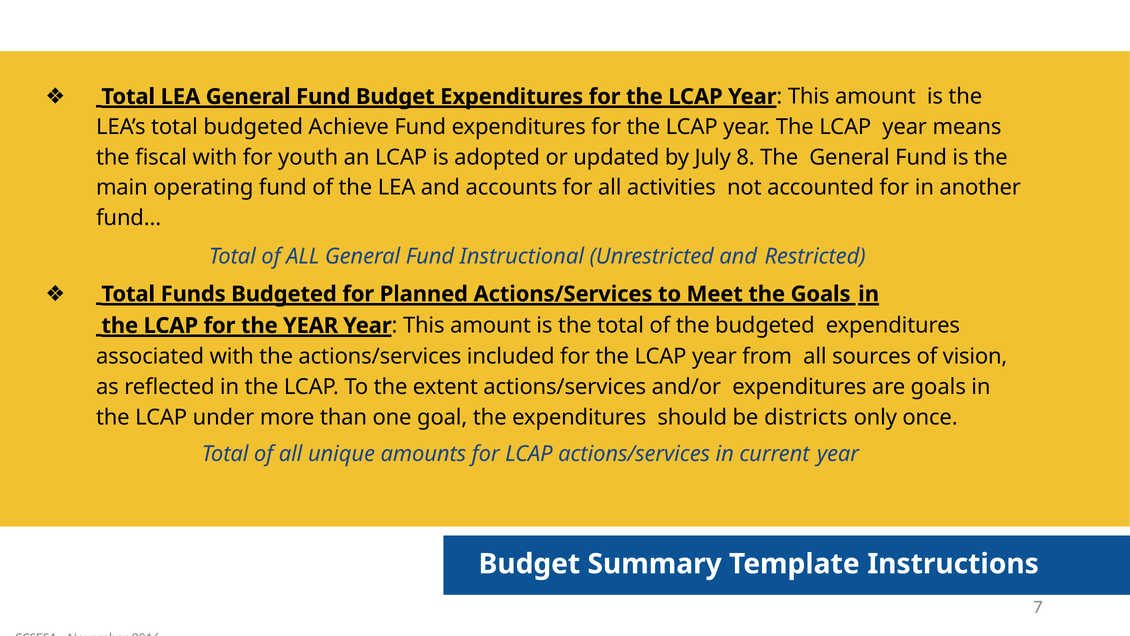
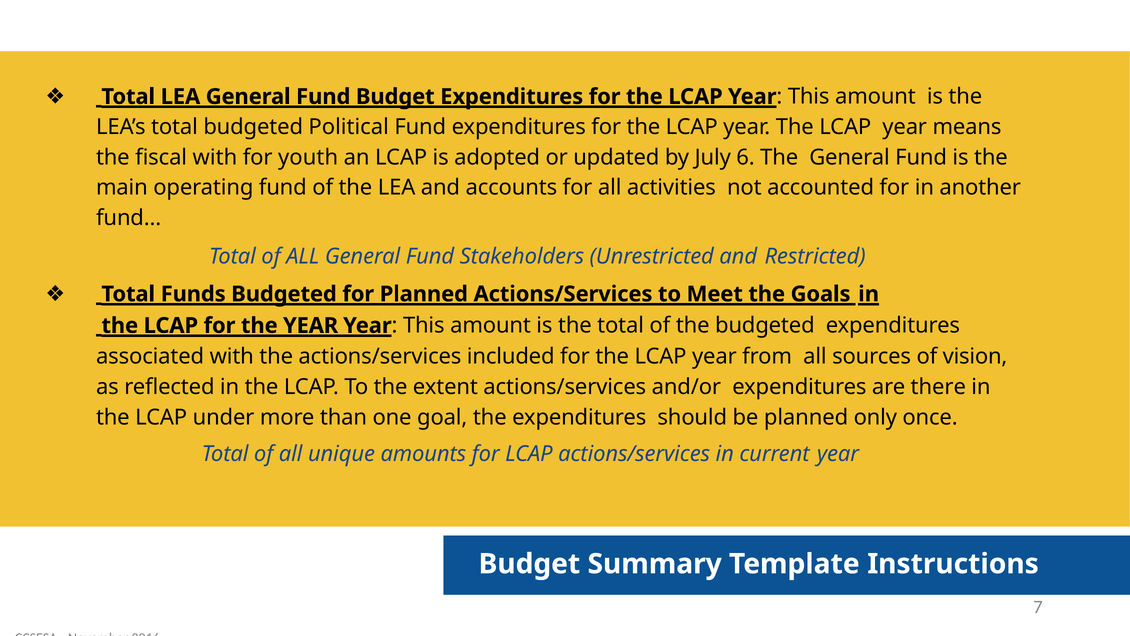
Achieve: Achieve -> Political
8: 8 -> 6
Instructional: Instructional -> Stakeholders
are goals: goals -> there
be districts: districts -> planned
